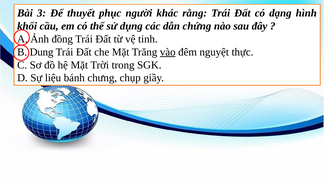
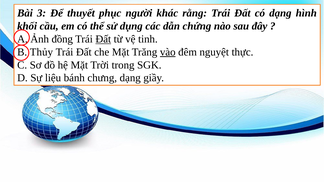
Đất at (103, 39) underline: none -> present
Dung: Dung -> Thủy
chưng chụp: chụp -> dạng
